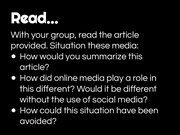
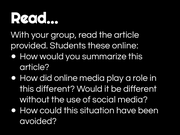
provided Situation: Situation -> Students
these media: media -> online
